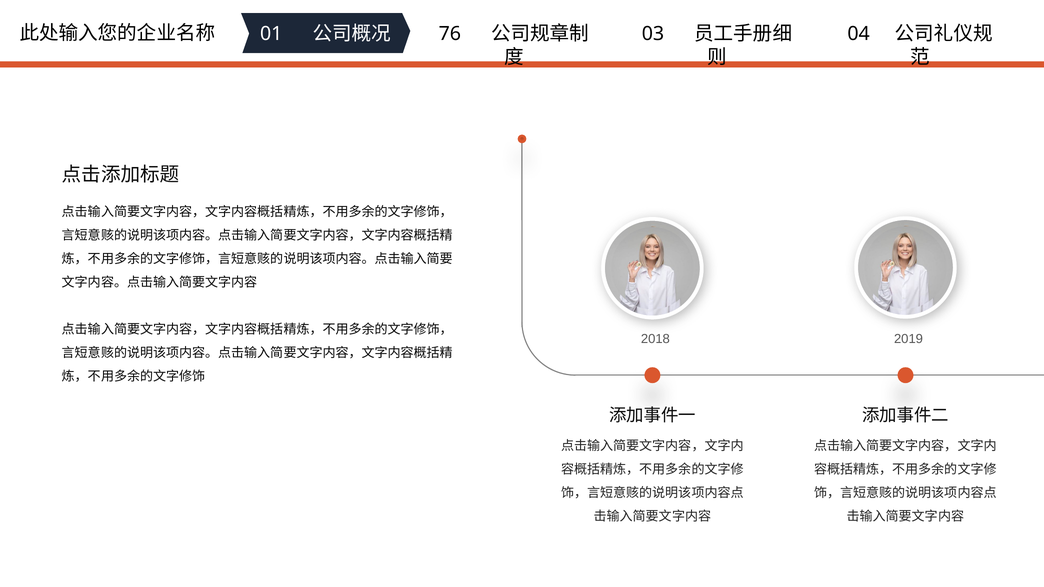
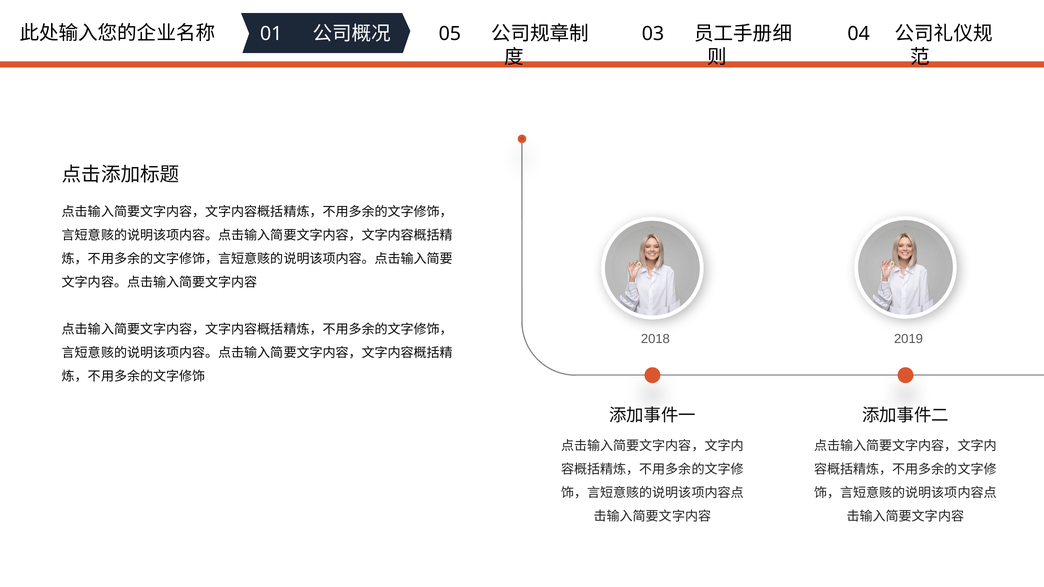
76: 76 -> 05
